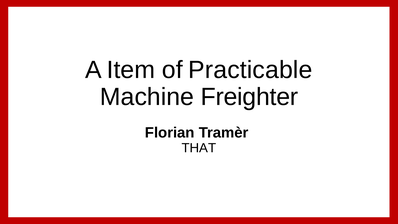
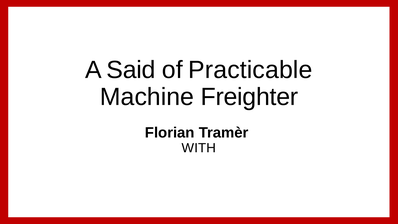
Item: Item -> Said
THAT: THAT -> WITH
